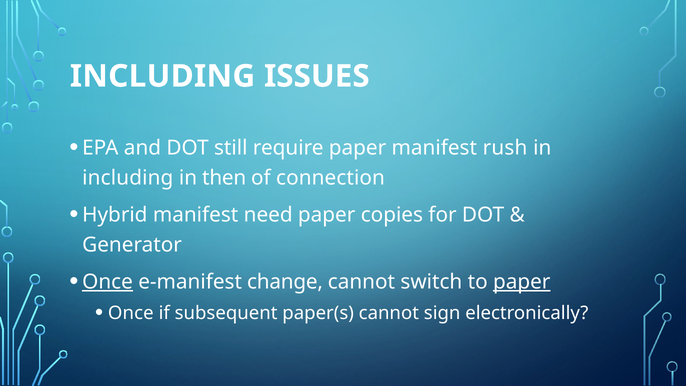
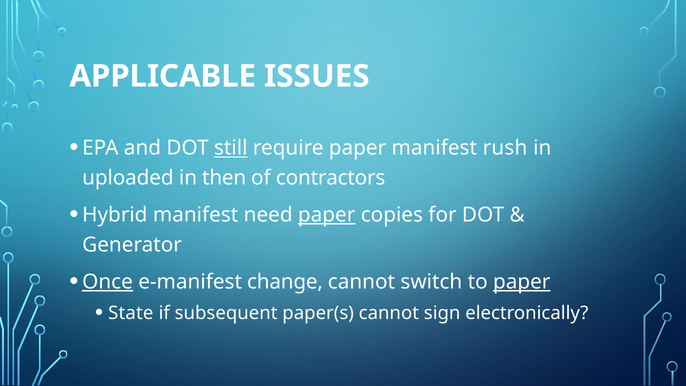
INCLUDING at (162, 76): INCLUDING -> APPLICABLE
still underline: none -> present
including at (128, 178): including -> uploaded
connection: connection -> contractors
paper at (327, 215) underline: none -> present
Once at (131, 313): Once -> State
